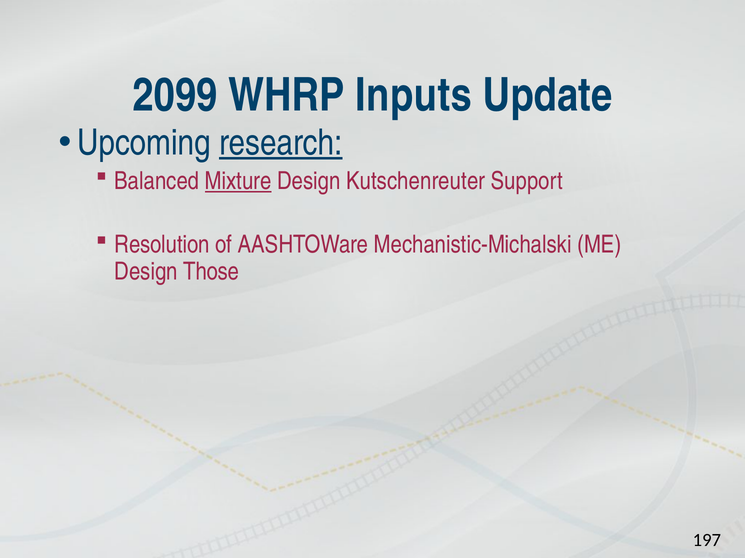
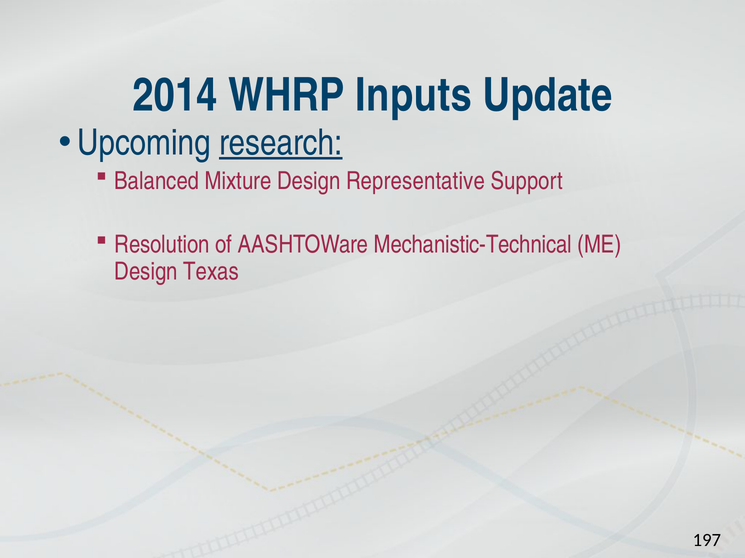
2099: 2099 -> 2014
Mixture underline: present -> none
Kutschenreuter: Kutschenreuter -> Representative
Mechanistic-Michalski: Mechanistic-Michalski -> Mechanistic-Technical
Those: Those -> Texas
